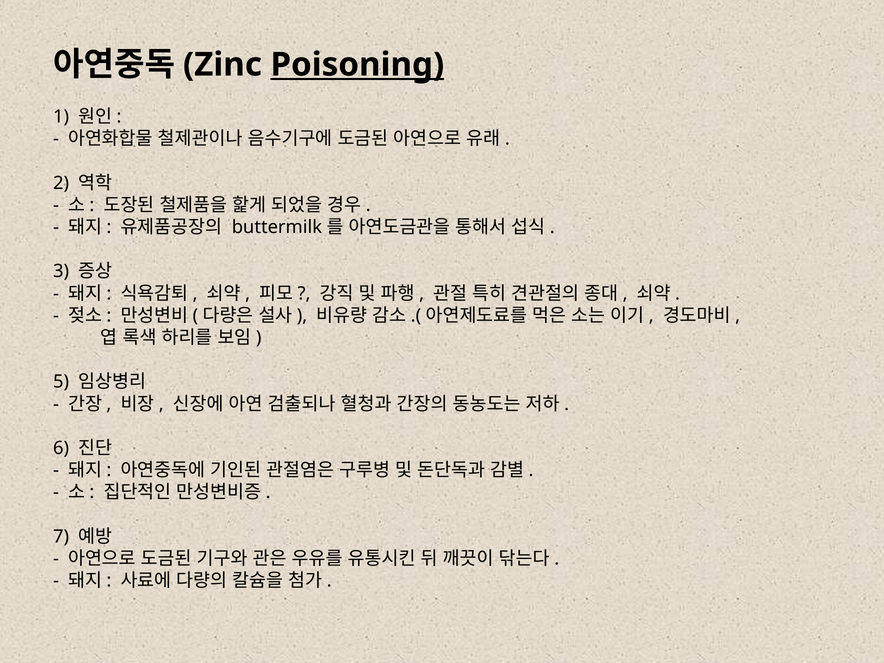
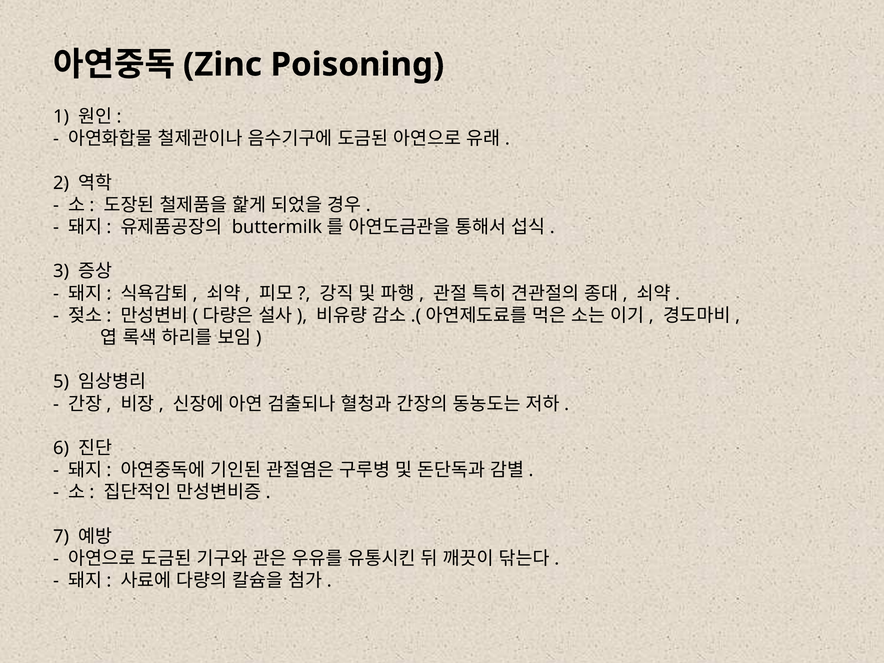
Poisoning underline: present -> none
